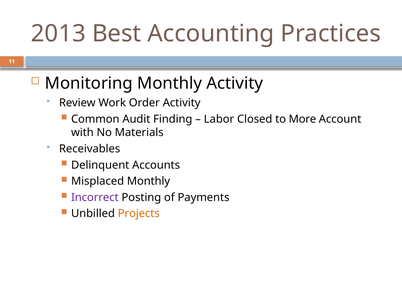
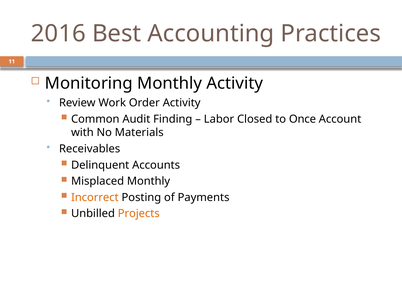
2013: 2013 -> 2016
More: More -> Once
Incorrect colour: purple -> orange
